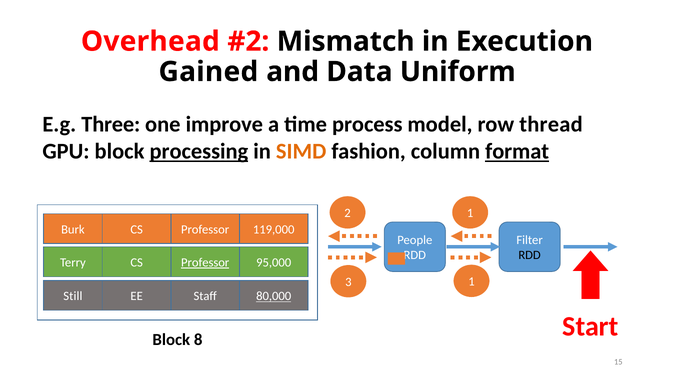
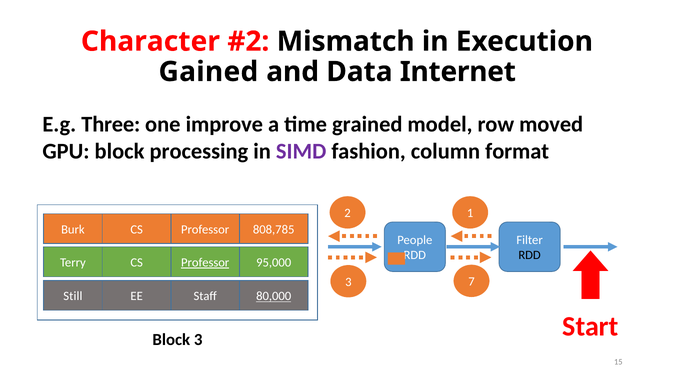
Overhead: Overhead -> Character
Uniform: Uniform -> Internet
process: process -> grained
thread: thread -> moved
processing underline: present -> none
SIMD colour: orange -> purple
format underline: present -> none
119,000: 119,000 -> 808,785
3 1: 1 -> 7
Block 8: 8 -> 3
